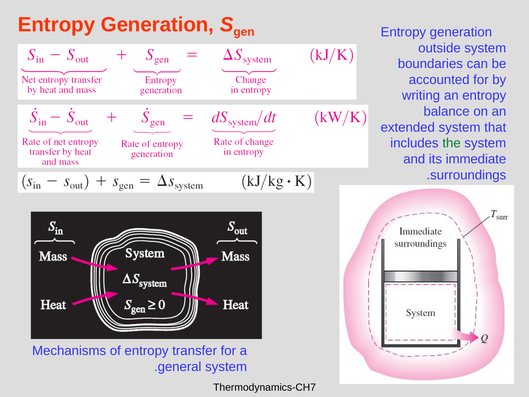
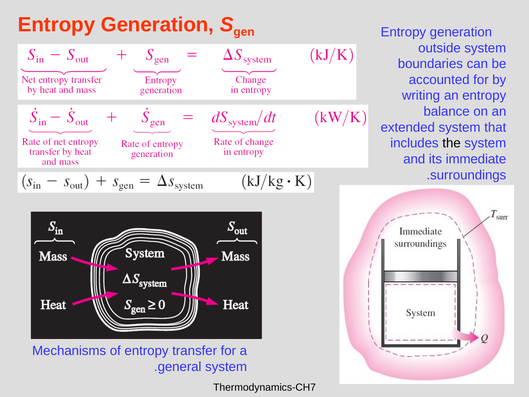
the colour: green -> black
